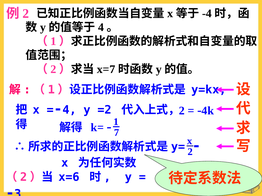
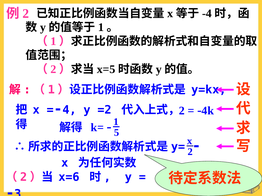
4 at (101, 27): 4 -> 1
x=7: x=7 -> x=5
7: 7 -> 5
